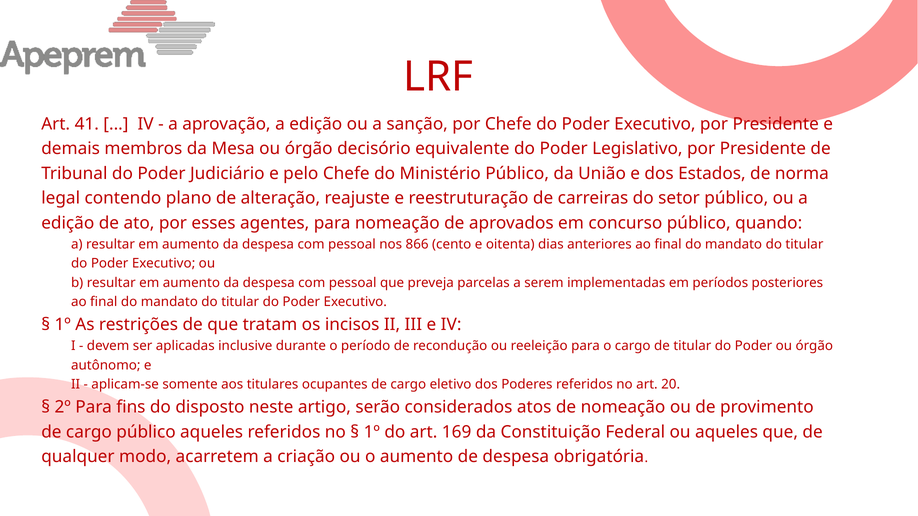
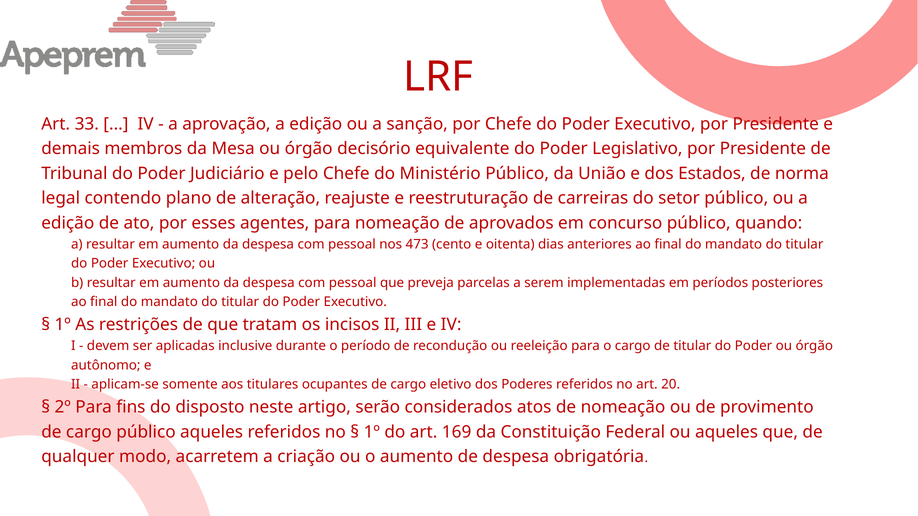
41: 41 -> 33
866: 866 -> 473
